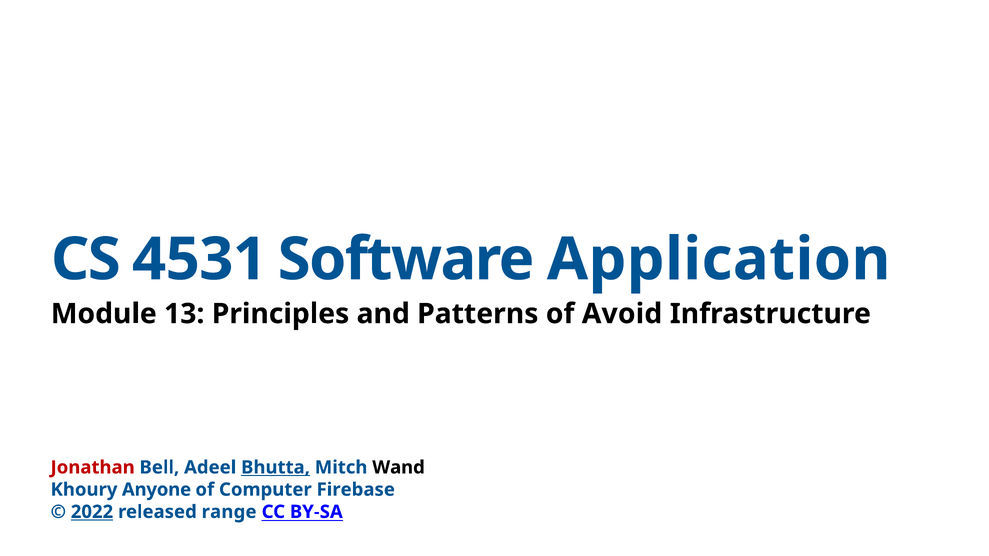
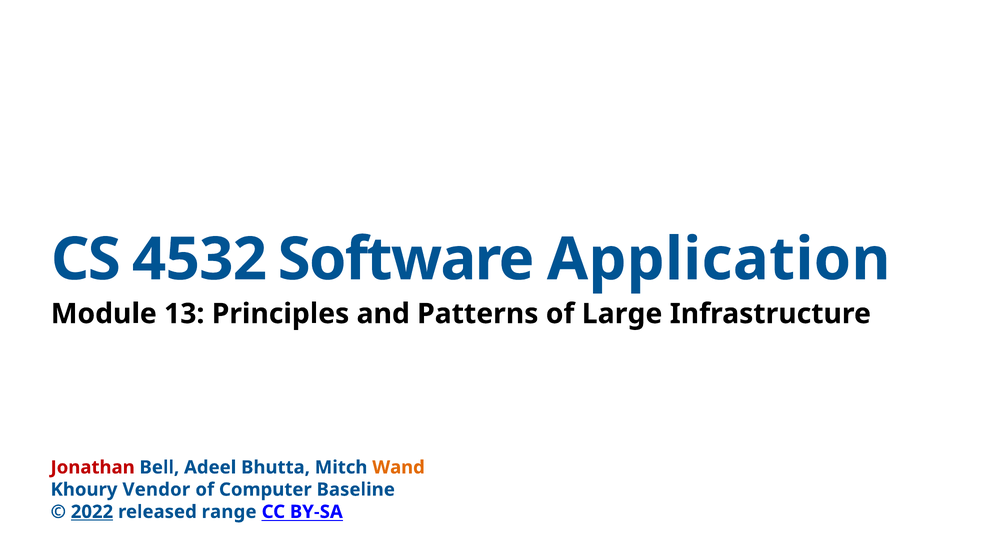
4531: 4531 -> 4532
Avoid: Avoid -> Large
Bhutta underline: present -> none
Wand colour: black -> orange
Anyone: Anyone -> Vendor
Firebase: Firebase -> Baseline
